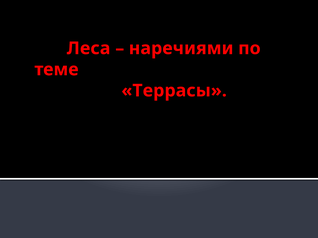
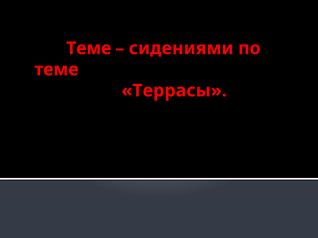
Леса at (89, 48): Леса -> Теме
наречиями: наречиями -> сидениями
